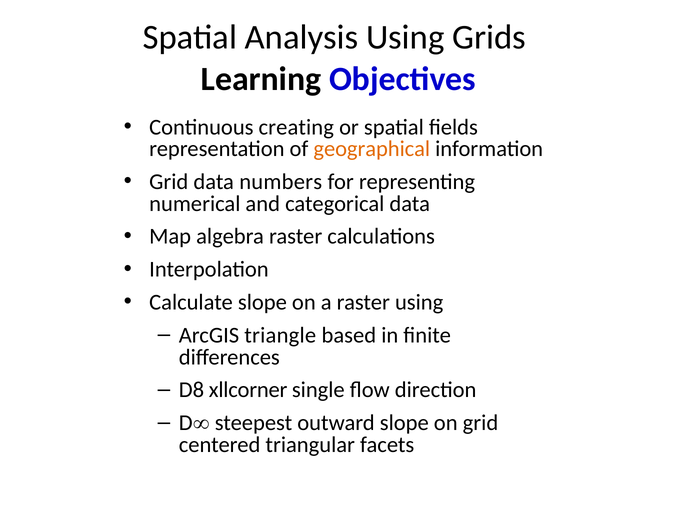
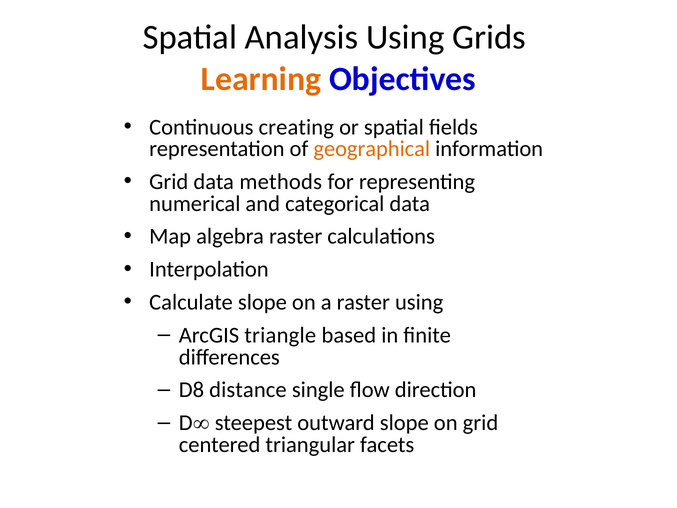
Learning colour: black -> orange
numbers: numbers -> methods
xllcorner: xllcorner -> distance
